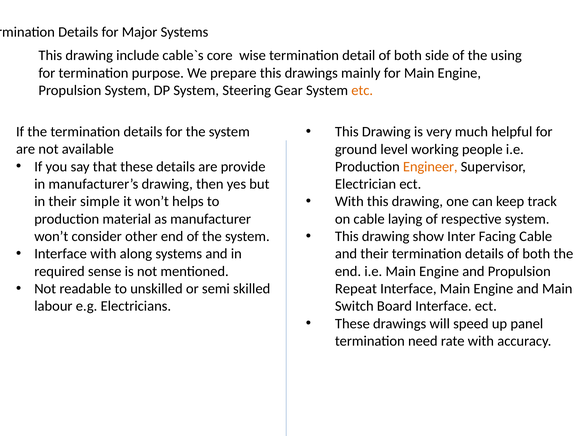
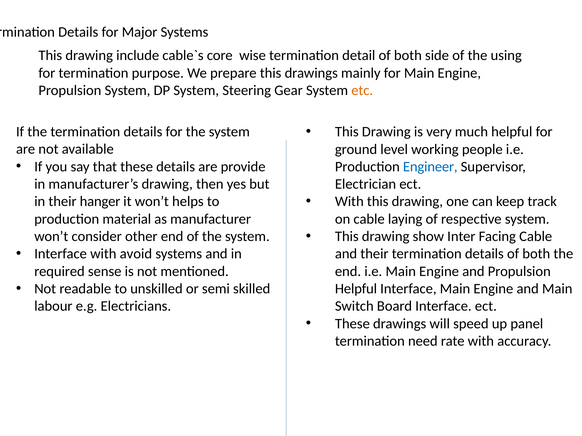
Engineer colour: orange -> blue
simple: simple -> hanger
along: along -> avoid
Repeat at (356, 289): Repeat -> Helpful
